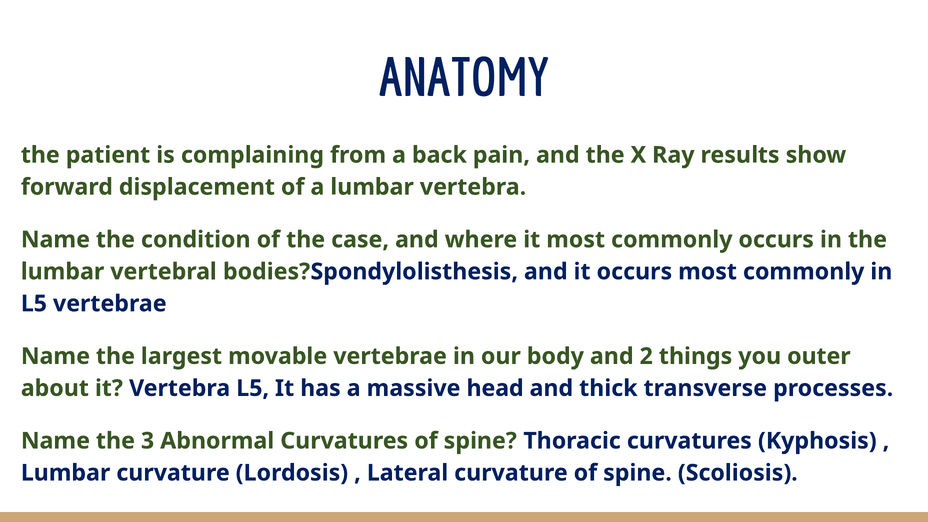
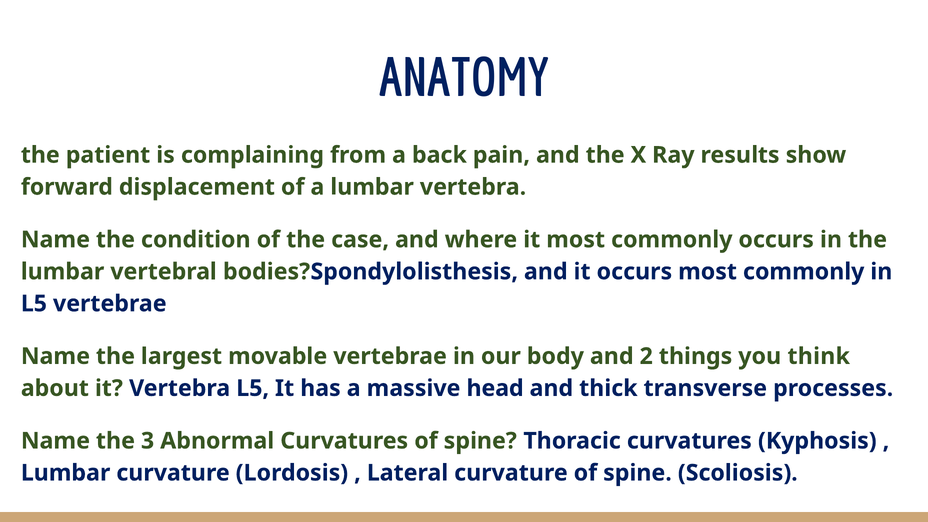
outer: outer -> think
